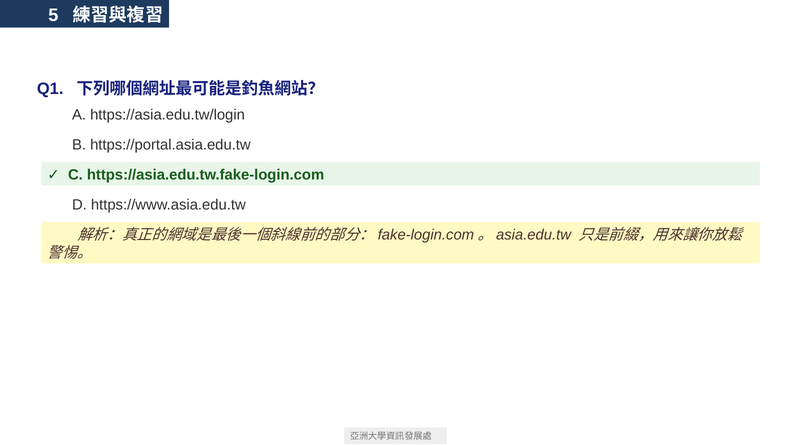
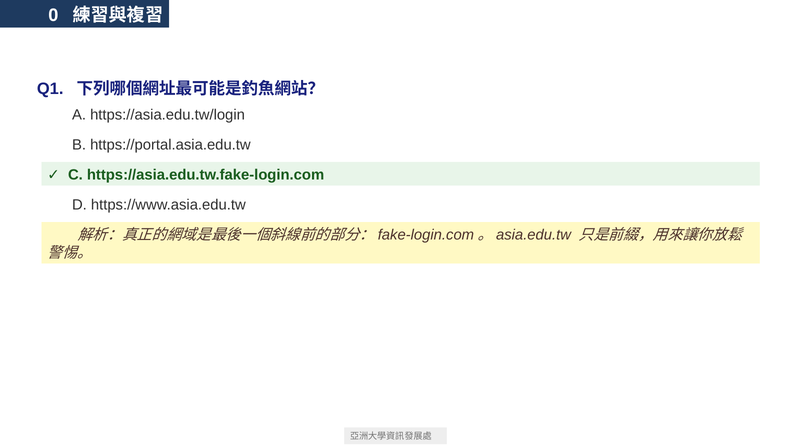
5: 5 -> 0
